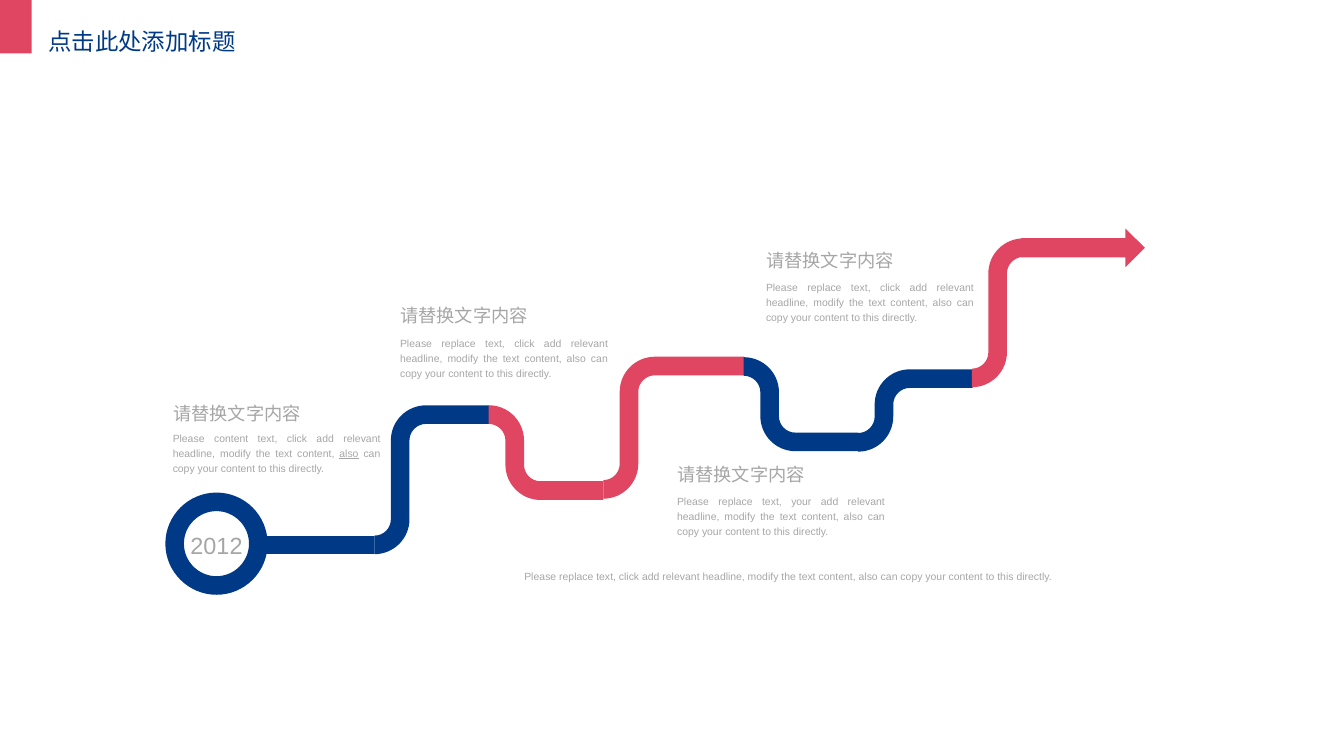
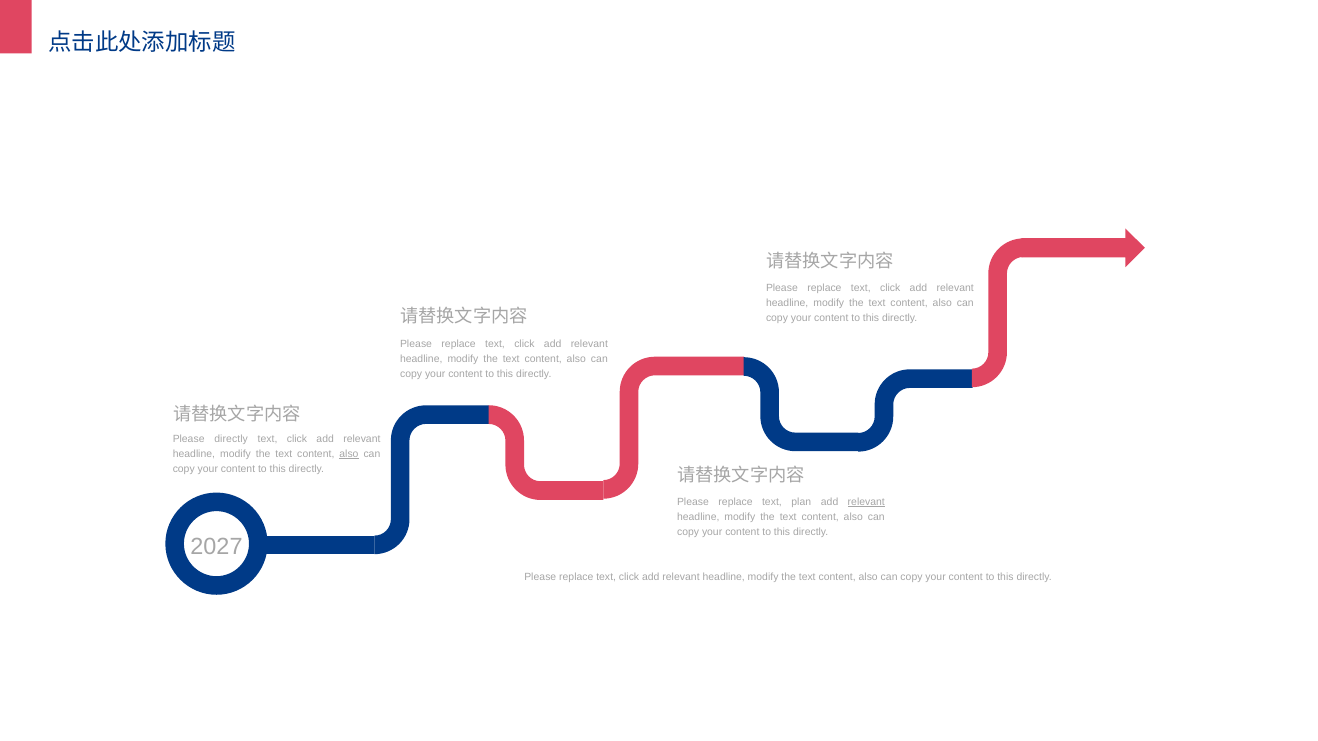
Please content: content -> directly
text your: your -> plan
relevant at (866, 502) underline: none -> present
2012: 2012 -> 2027
